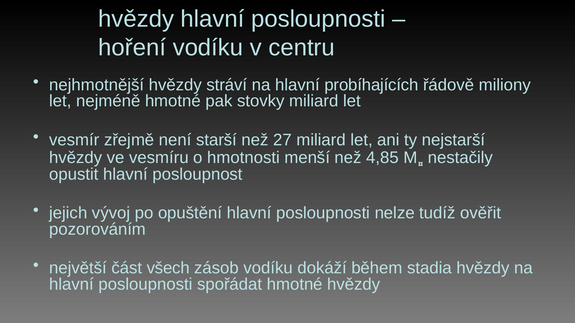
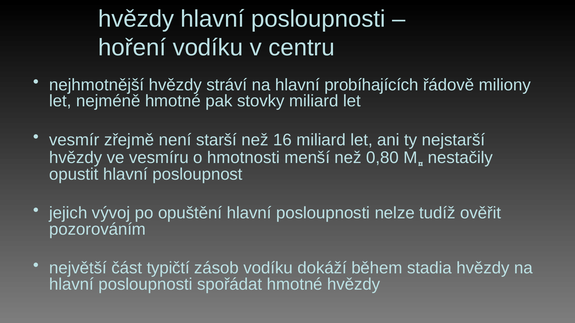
27: 27 -> 16
4,85: 4,85 -> 0,80
všech: všech -> typičtí
